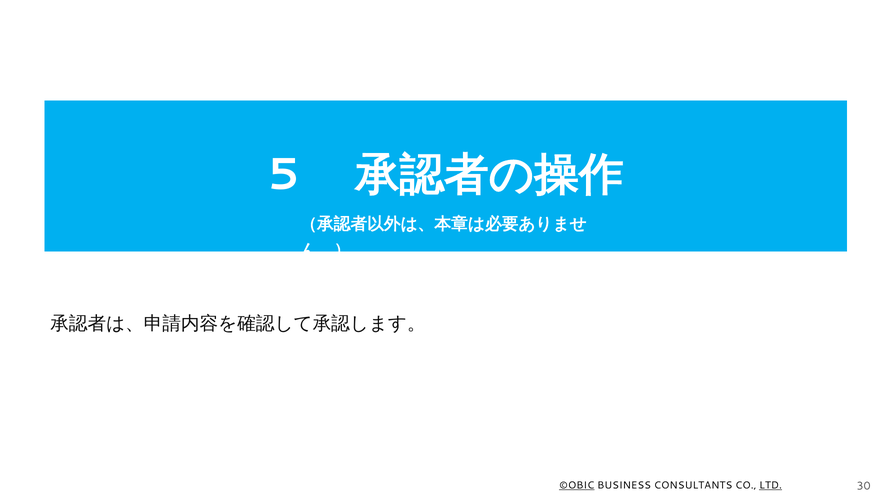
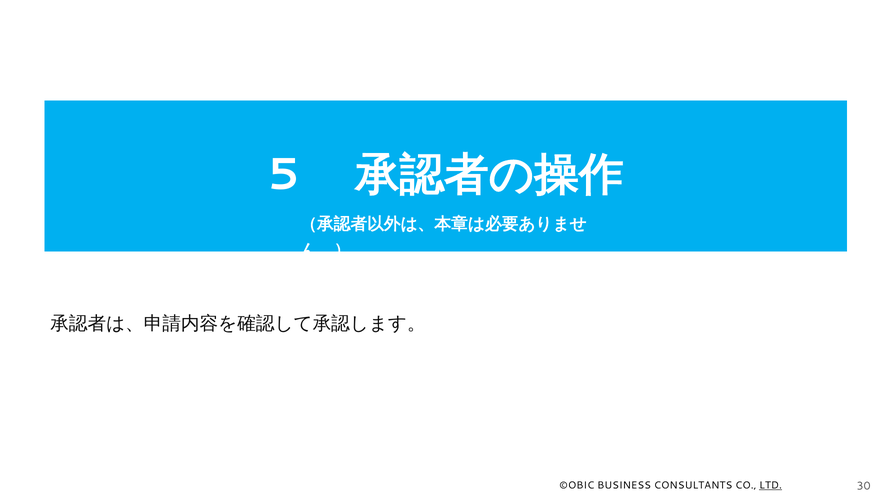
©OBIC underline: present -> none
